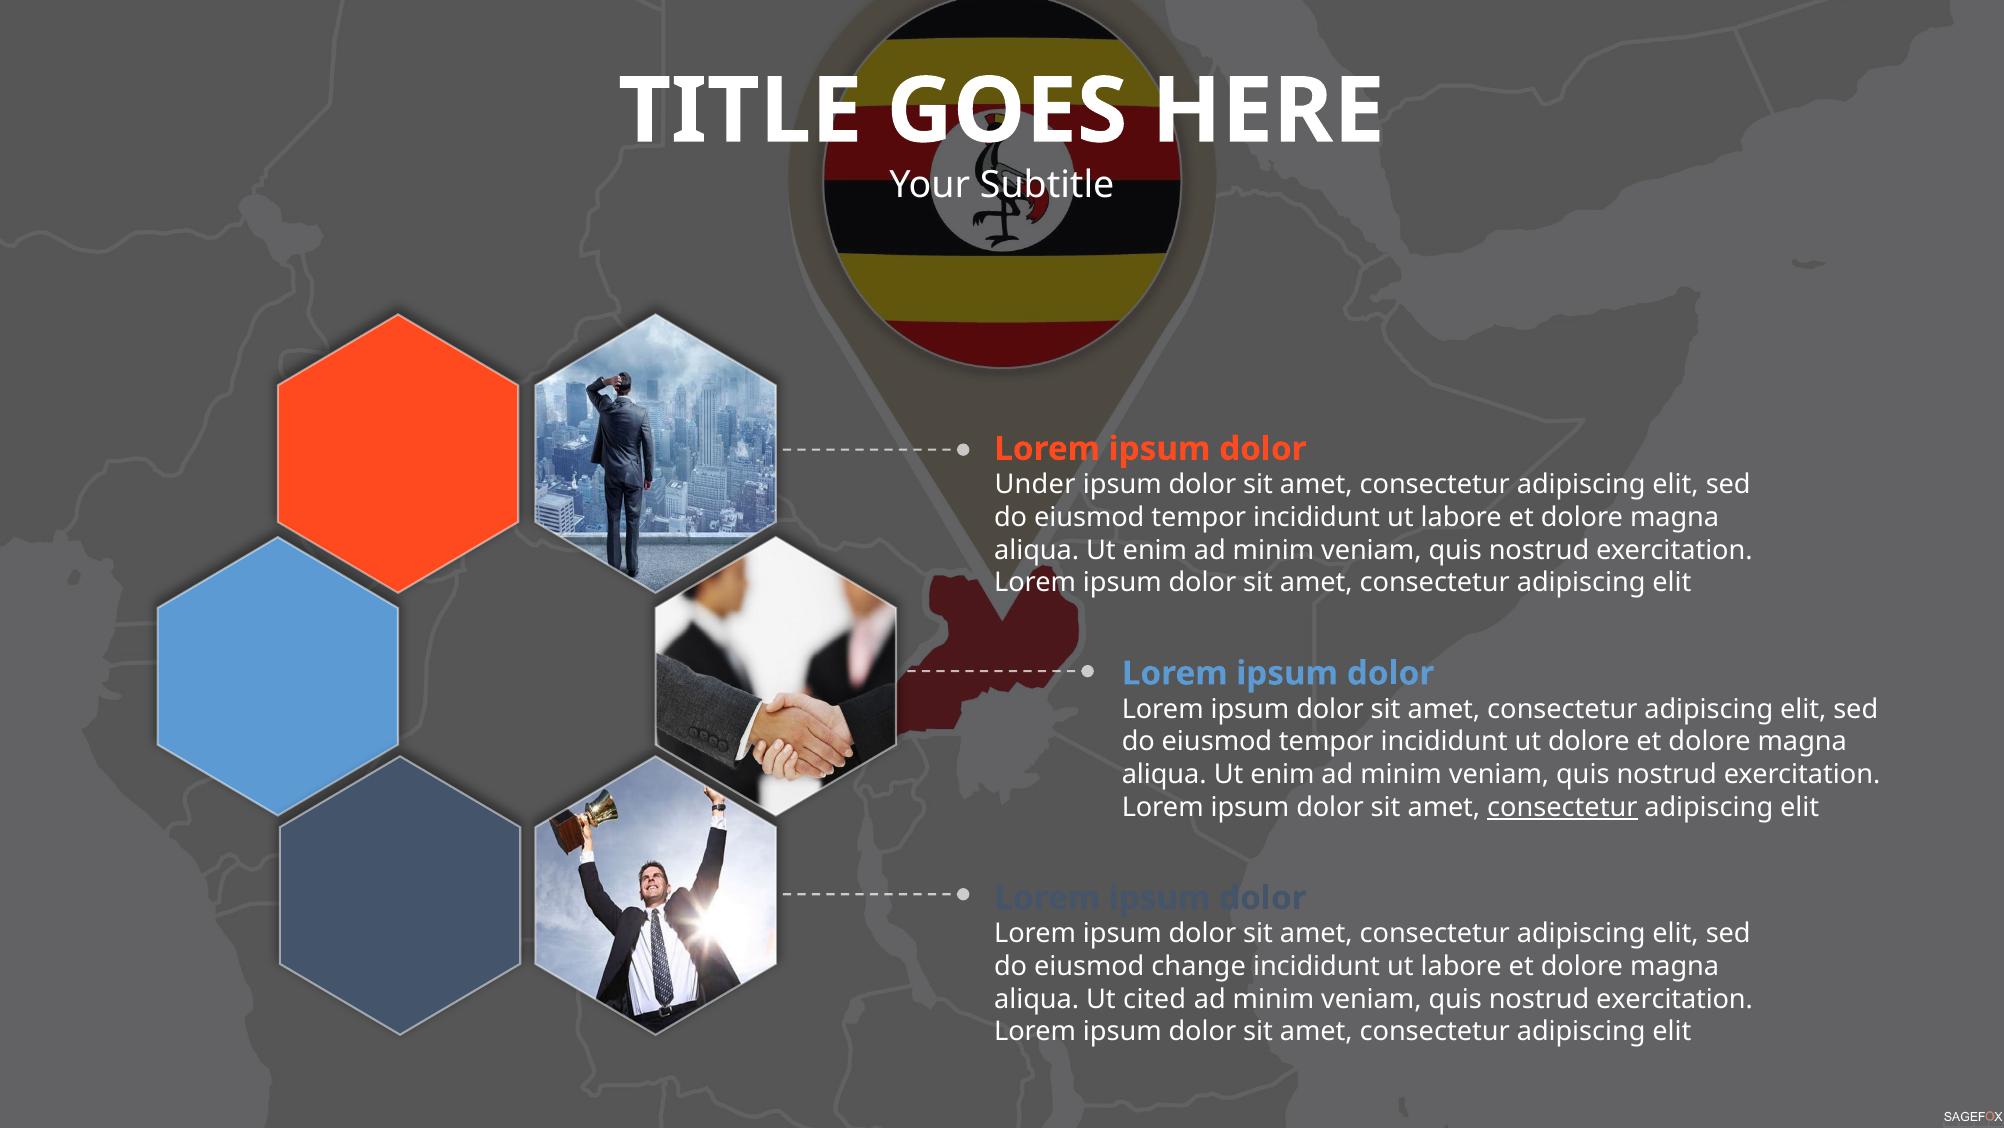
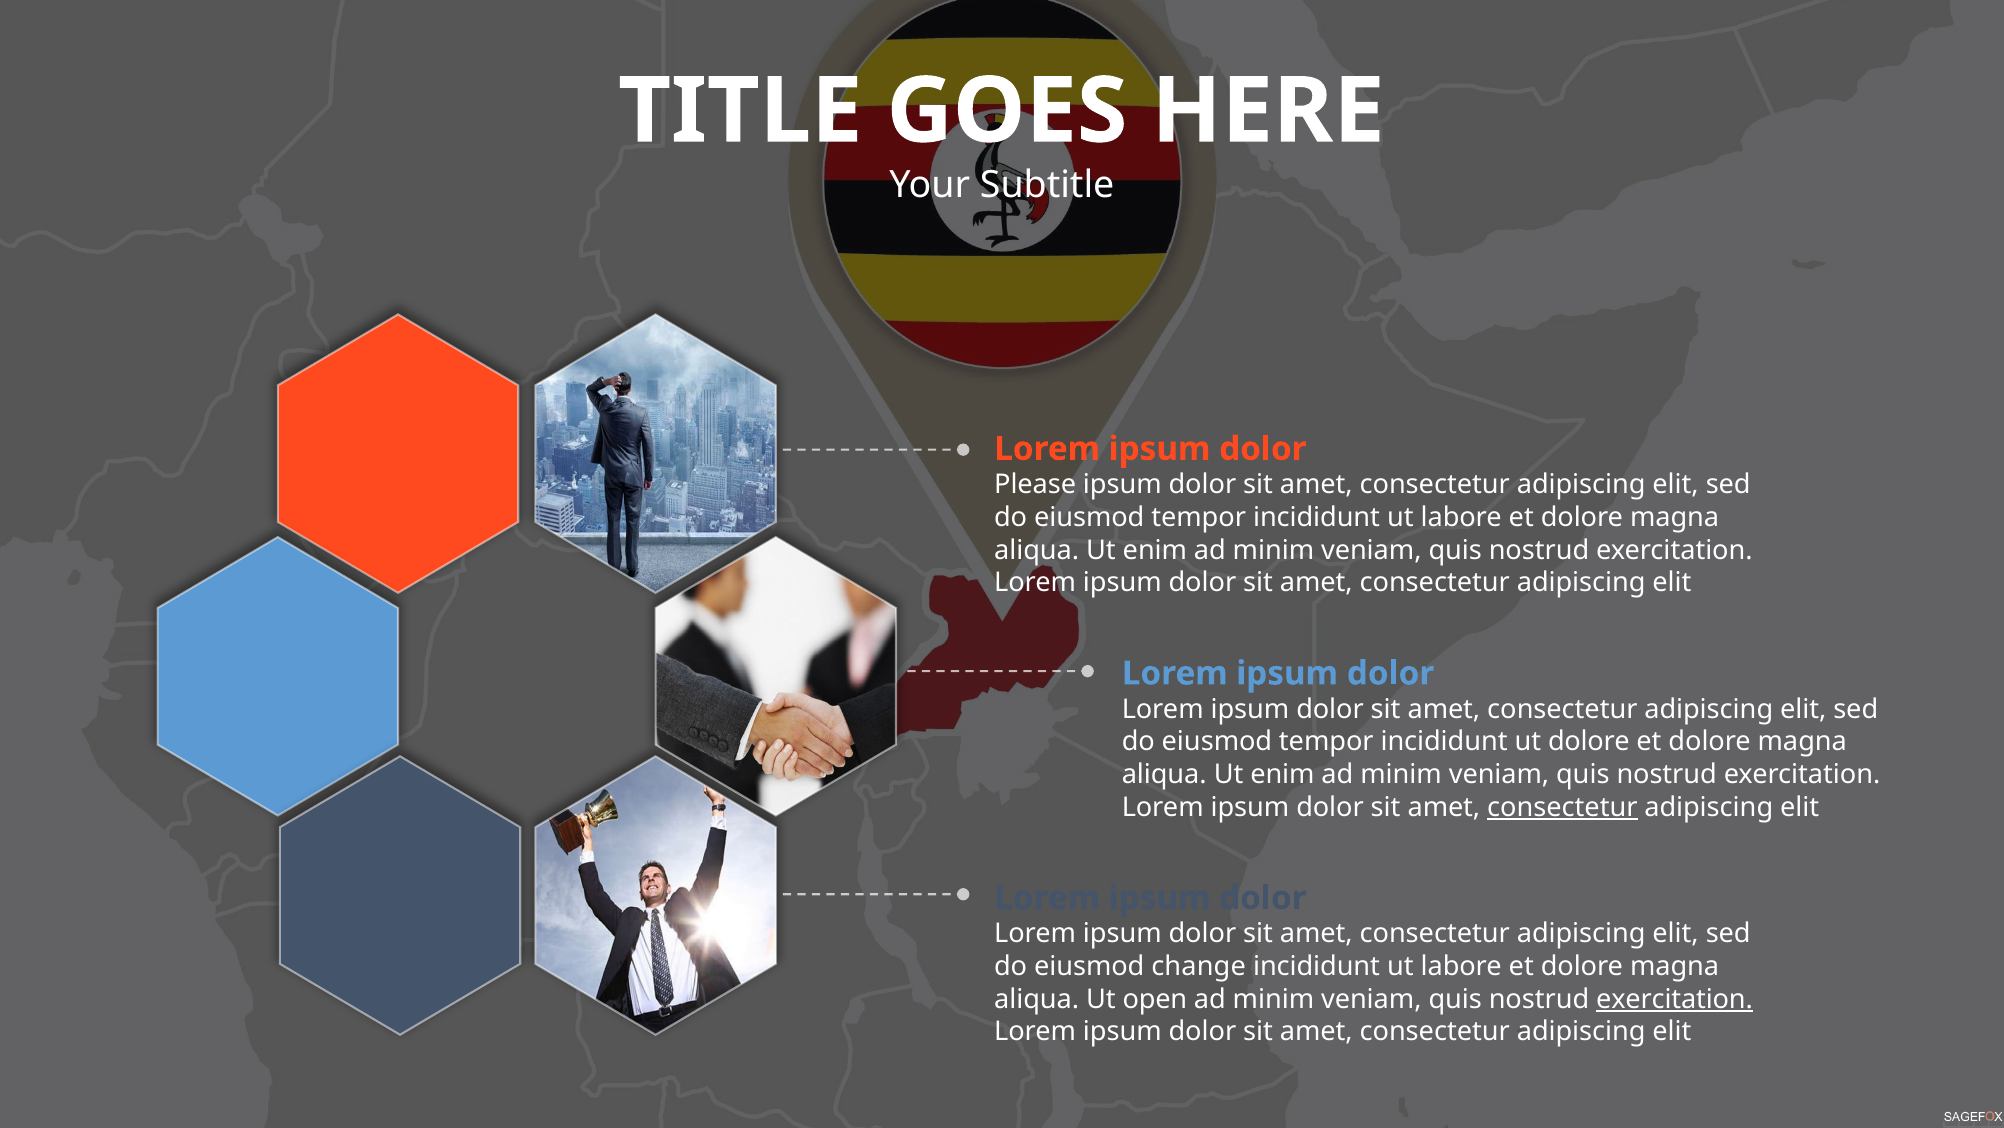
Under: Under -> Please
cited: cited -> open
exercitation at (1674, 999) underline: none -> present
